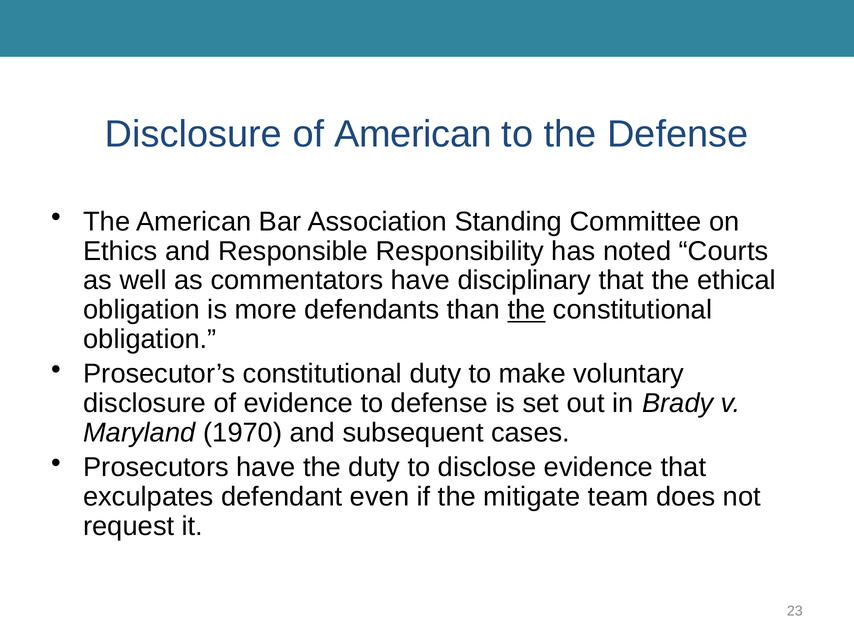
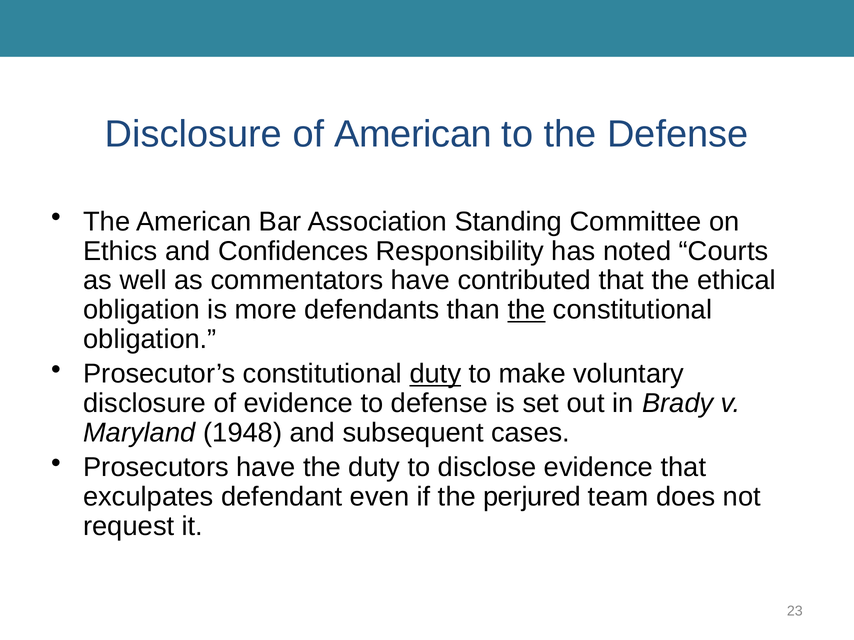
Responsible: Responsible -> Confidences
disciplinary: disciplinary -> contributed
duty at (435, 374) underline: none -> present
1970: 1970 -> 1948
mitigate: mitigate -> perjured
